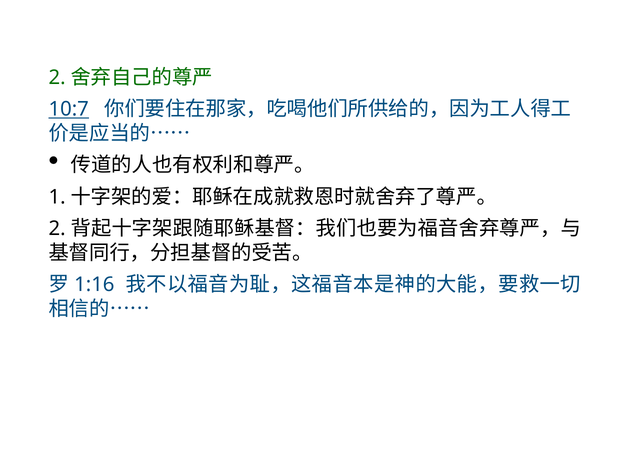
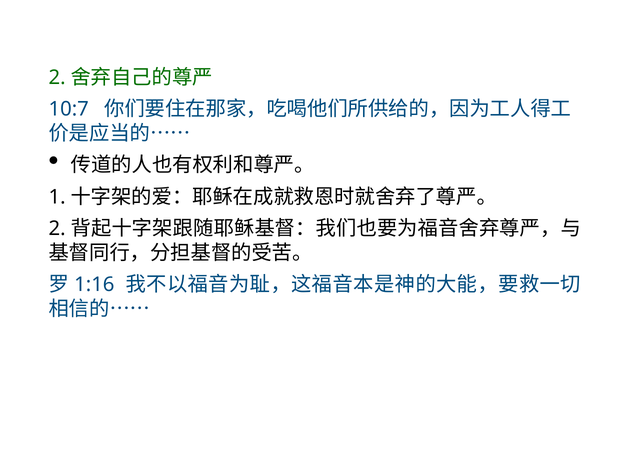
10:7 underline: present -> none
